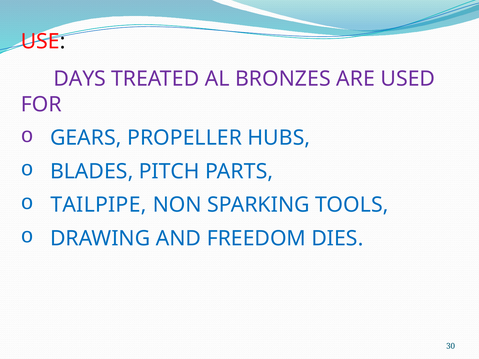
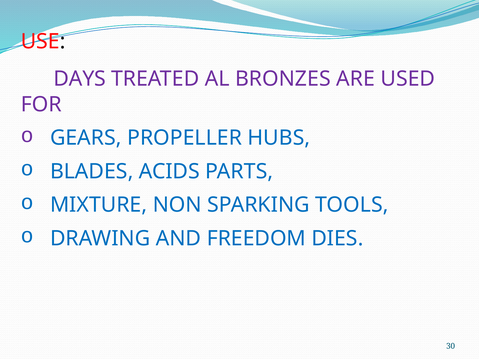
PITCH: PITCH -> ACIDS
TAILPIPE: TAILPIPE -> MIXTURE
